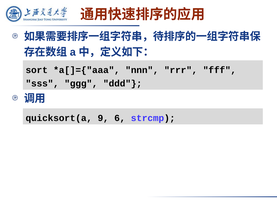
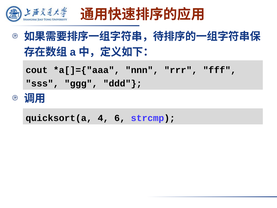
sort: sort -> cout
9: 9 -> 4
